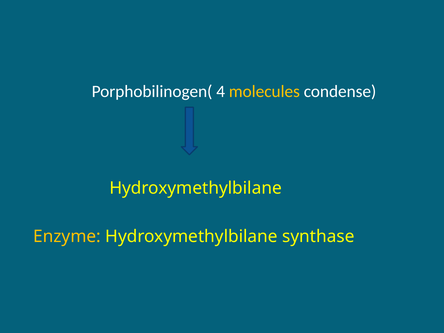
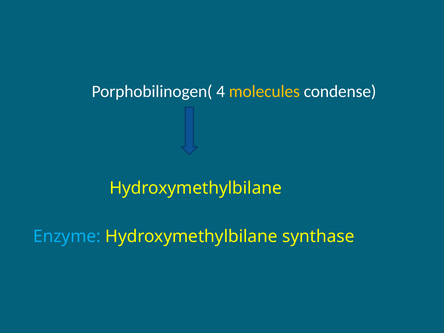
Enzyme colour: yellow -> light blue
